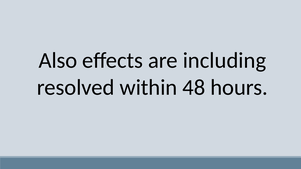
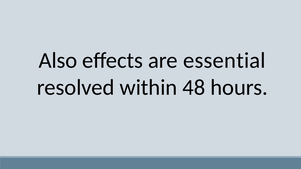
including: including -> essential
